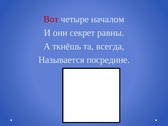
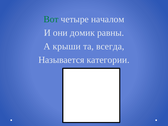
Вот colour: red -> green
секрет: секрет -> домик
ткнёшь: ткнёшь -> крыши
посредине: посредине -> категории
